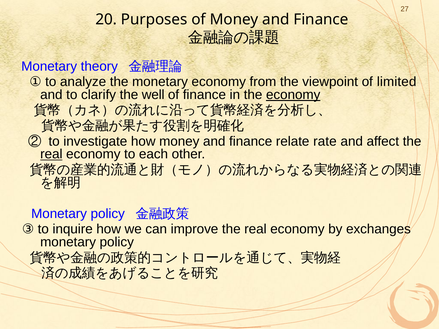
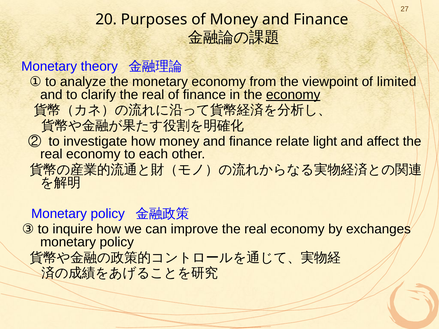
clarify the well: well -> real
rate: rate -> light
real at (51, 154) underline: present -> none
